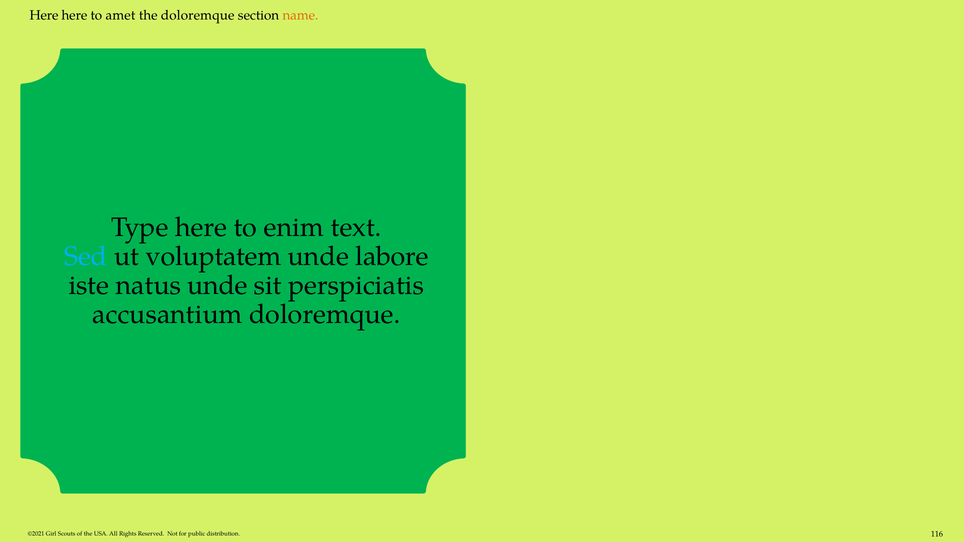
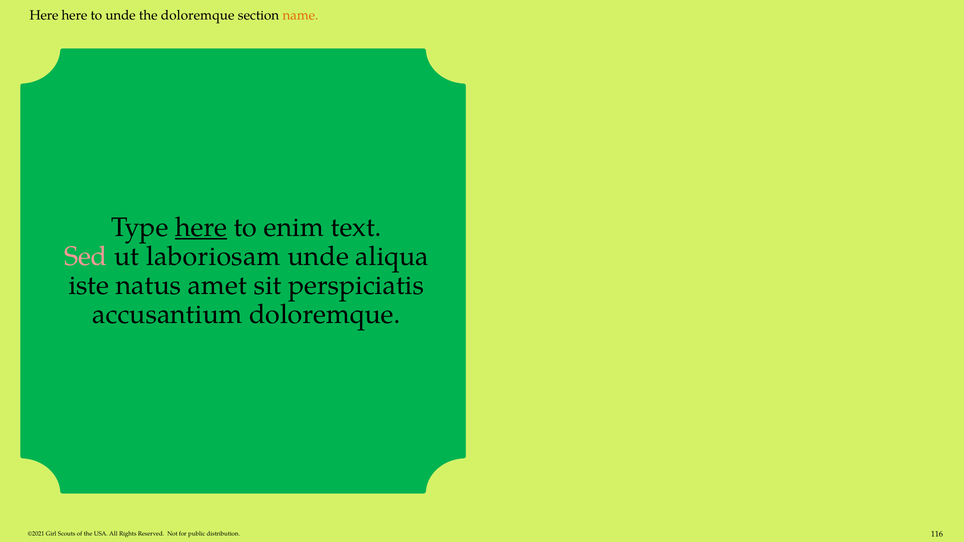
to amet: amet -> unde
here at (201, 228) underline: none -> present
Sed colour: light blue -> pink
voluptatem: voluptatem -> laboriosam
labore: labore -> aliqua
natus unde: unde -> amet
